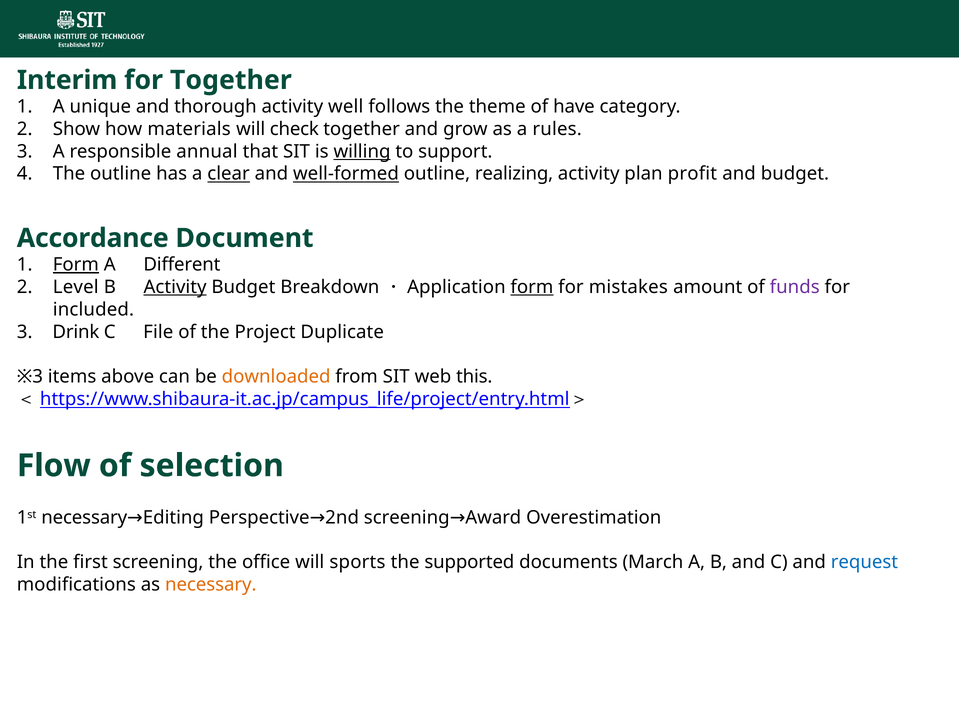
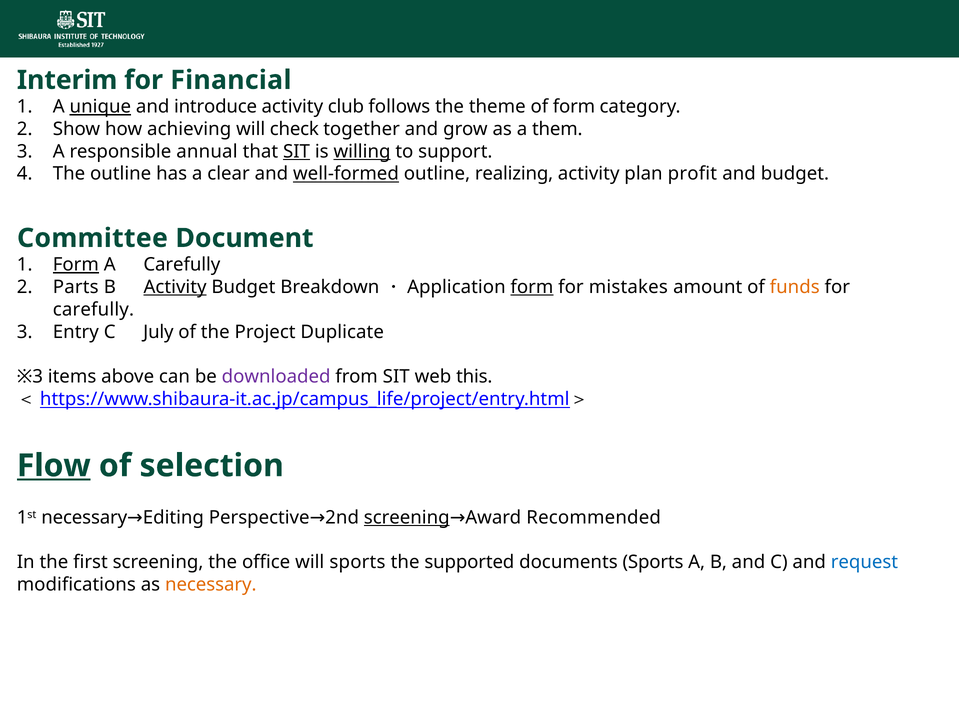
for Together: Together -> Financial
unique underline: none -> present
thorough: thorough -> introduce
well: well -> club
of have: have -> form
materials: materials -> achieving
rules: rules -> them
SIT at (297, 152) underline: none -> present
clear underline: present -> none
Accordance: Accordance -> Committee
A Different: Different -> Carefully
Level: Level -> Parts
funds colour: purple -> orange
included at (93, 310): included -> carefully
Drink: Drink -> Entry
File: File -> July
downloaded colour: orange -> purple
Flow underline: none -> present
screening at (407, 518) underline: none -> present
Overestimation: Overestimation -> Recommended
documents March: March -> Sports
